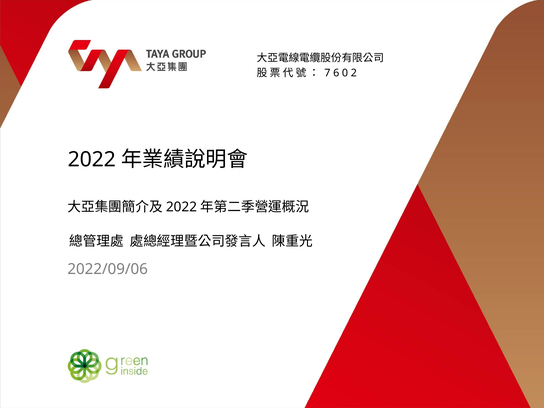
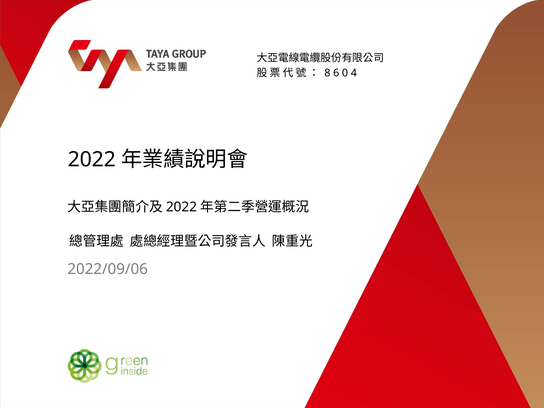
7: 7 -> 8
2: 2 -> 4
